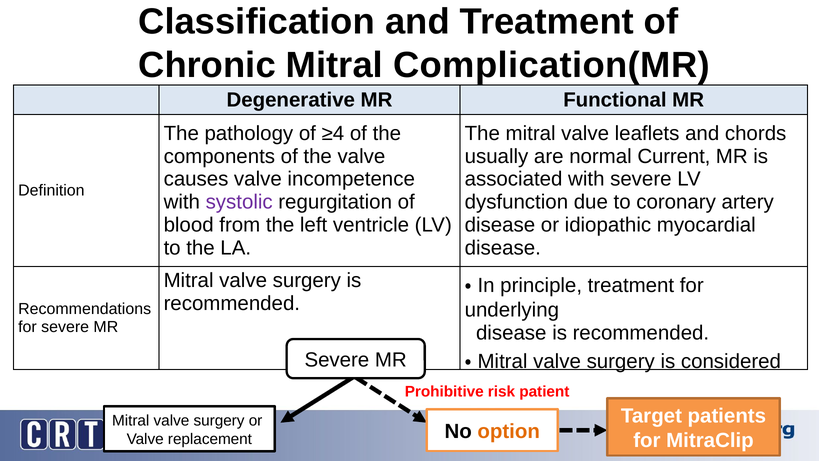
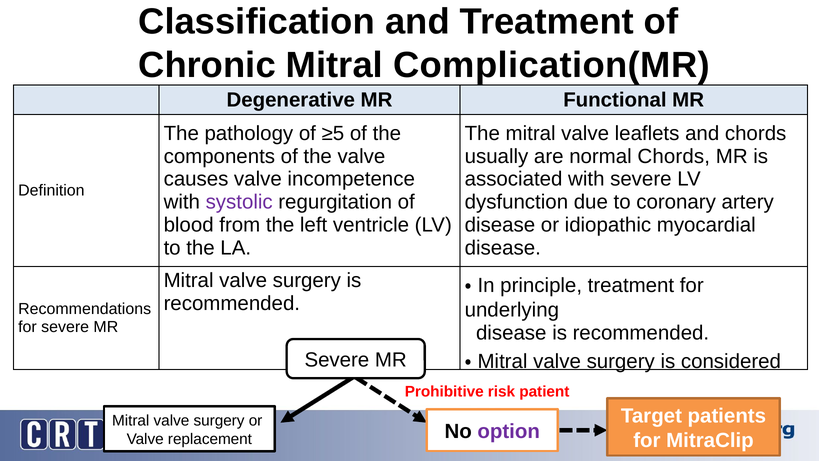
≥4: ≥4 -> ≥5
normal Current: Current -> Chords
option colour: orange -> purple
